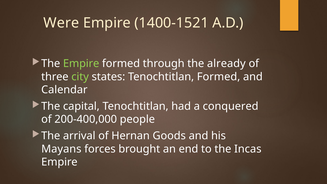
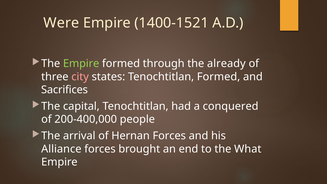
city colour: light green -> pink
Calendar: Calendar -> Sacrifices
Hernan Goods: Goods -> Forces
Mayans: Mayans -> Alliance
Incas: Incas -> What
